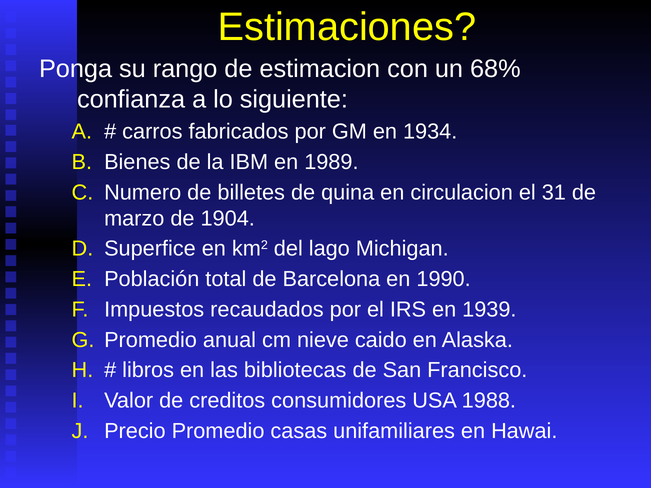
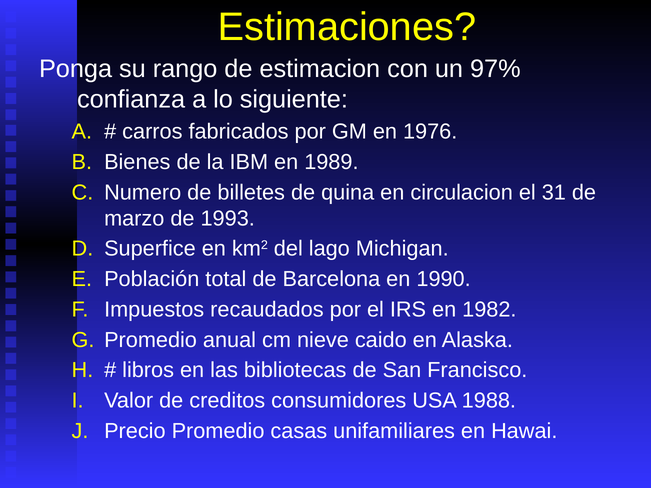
68%: 68% -> 97%
1934: 1934 -> 1976
1904: 1904 -> 1993
1939: 1939 -> 1982
